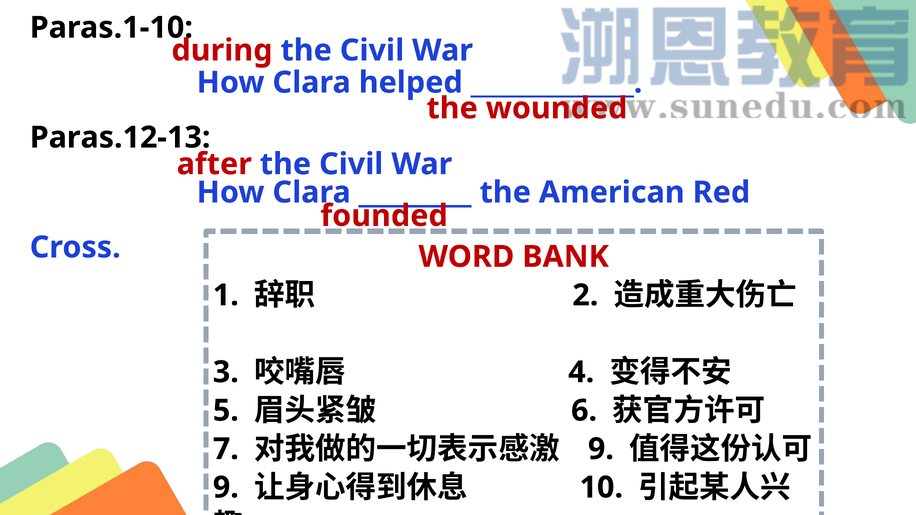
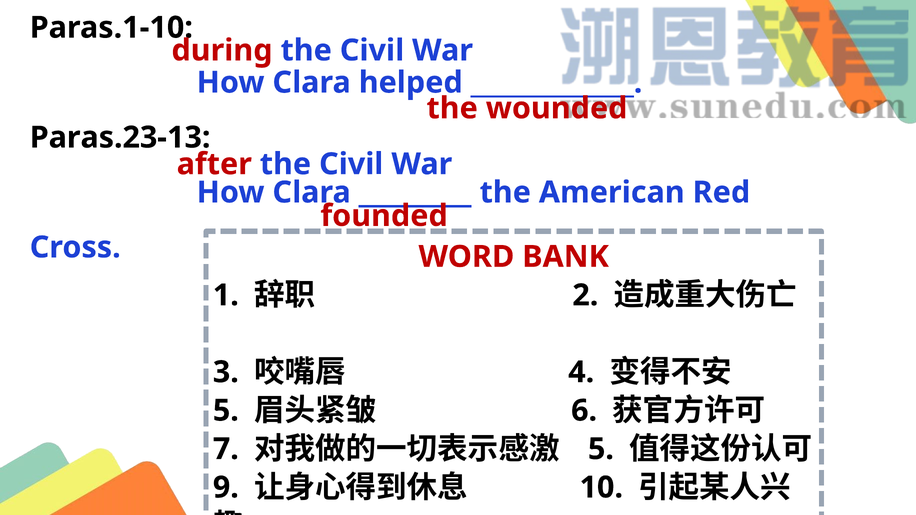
Paras.12-13: Paras.12-13 -> Paras.23-13
9 at (601, 449): 9 -> 5
